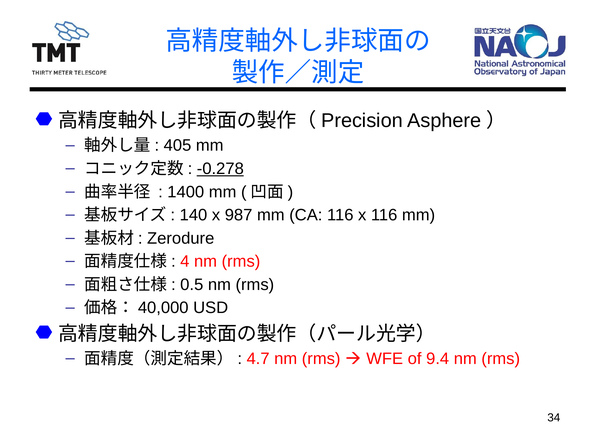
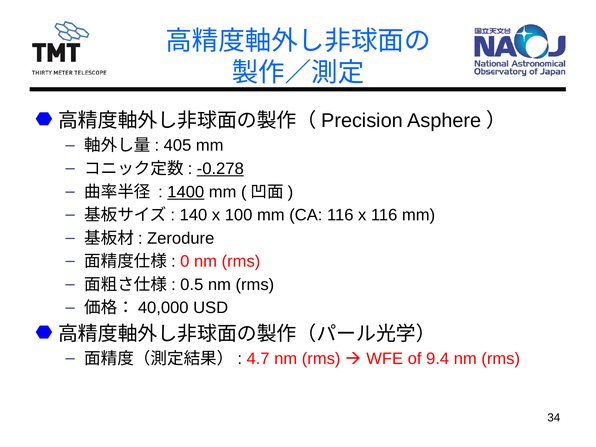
1400 underline: none -> present
987: 987 -> 100
4: 4 -> 0
